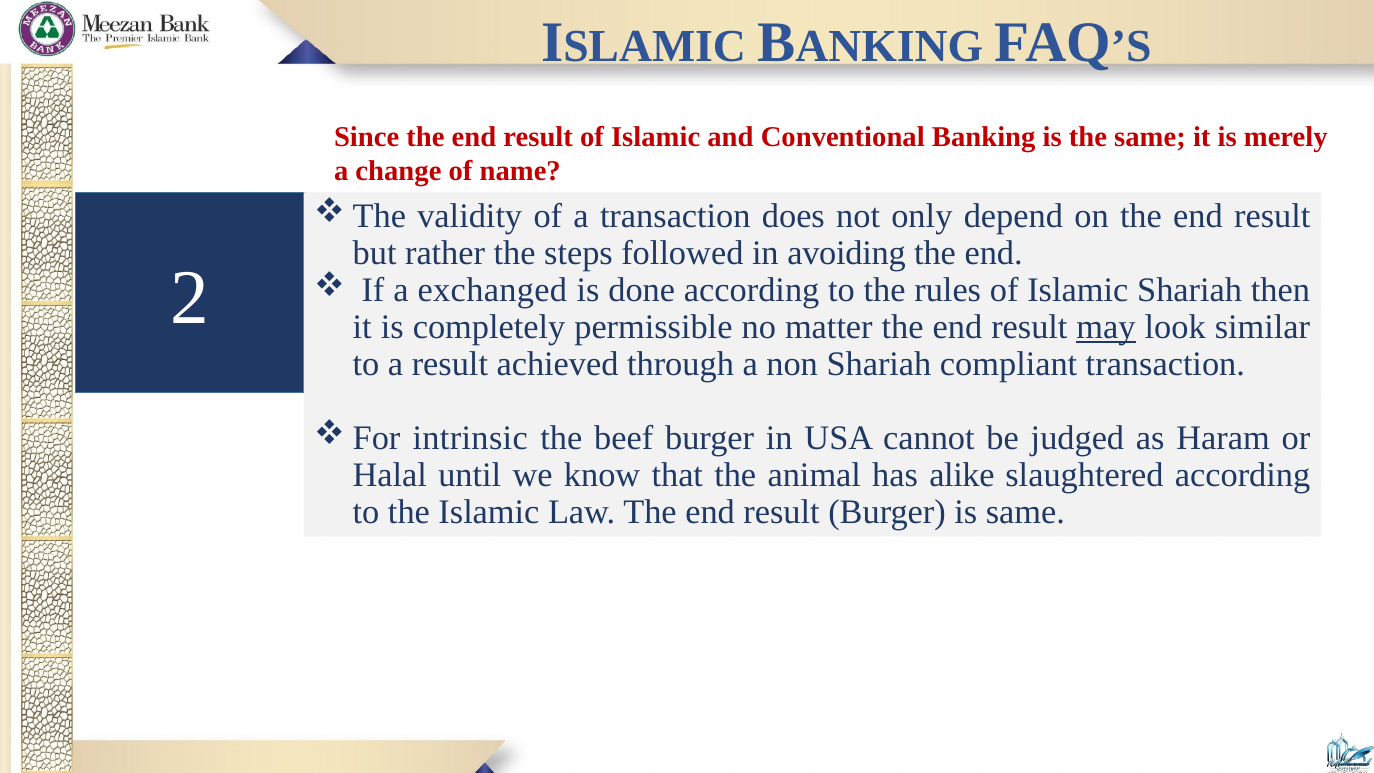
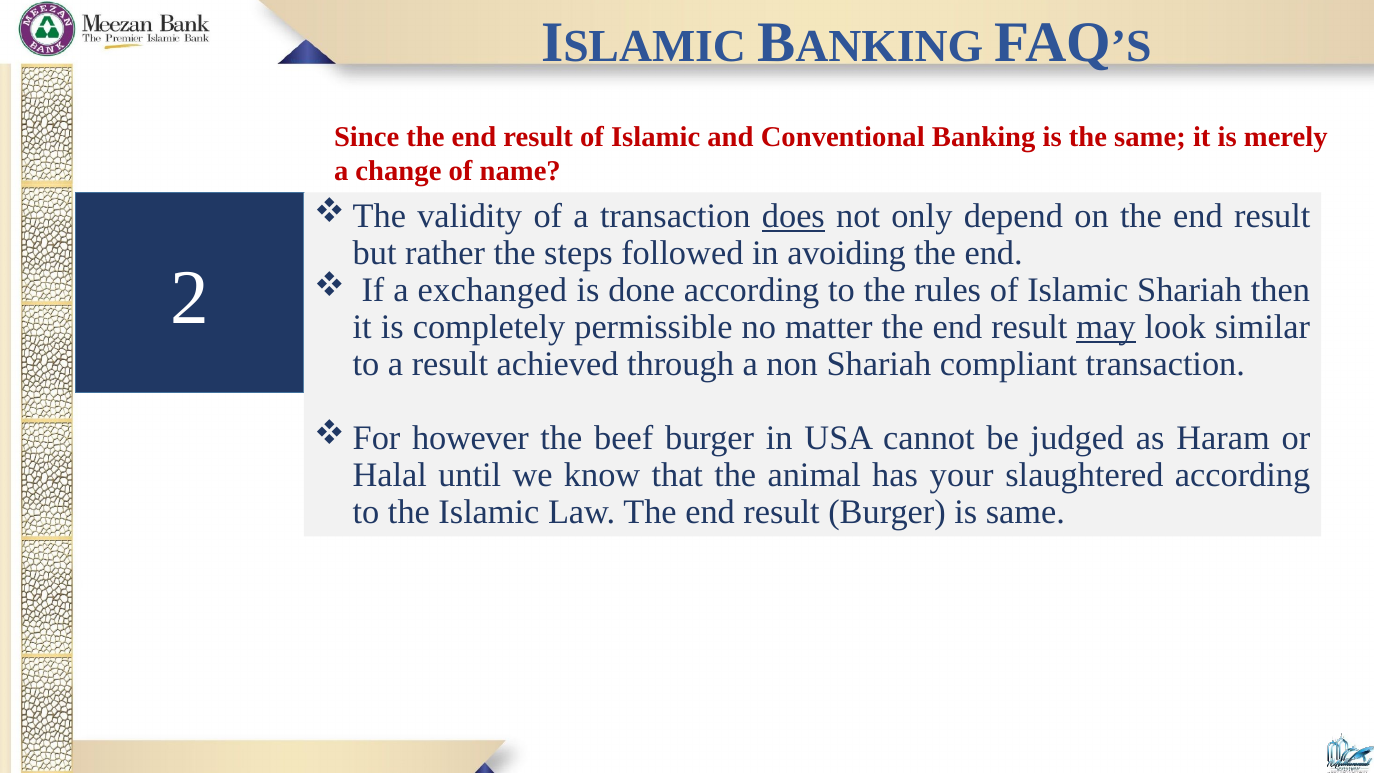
does underline: none -> present
intrinsic: intrinsic -> however
alike: alike -> your
